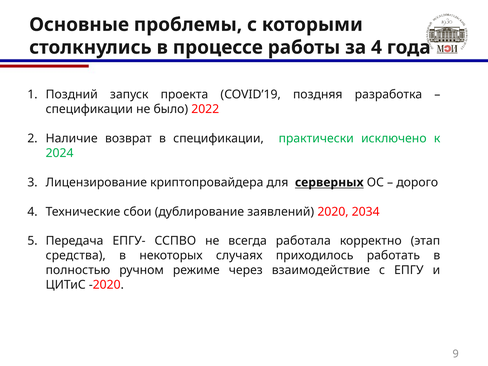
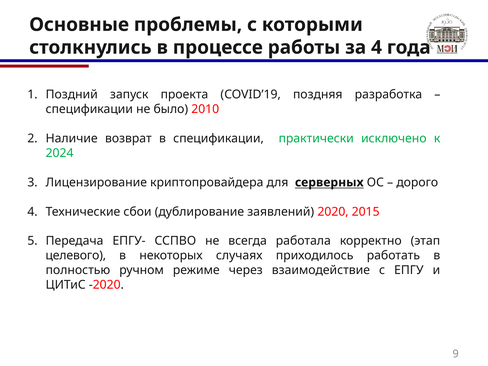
2022: 2022 -> 2010
2034: 2034 -> 2015
средства: средства -> целевого
